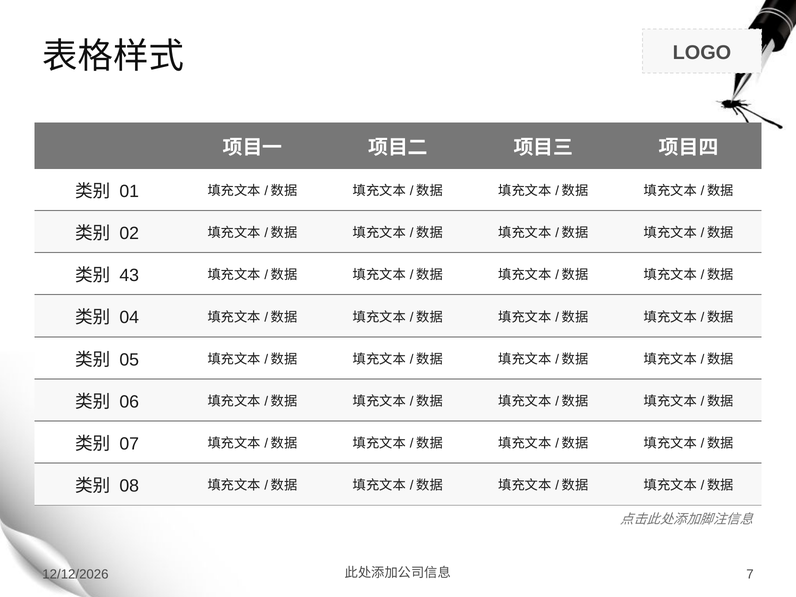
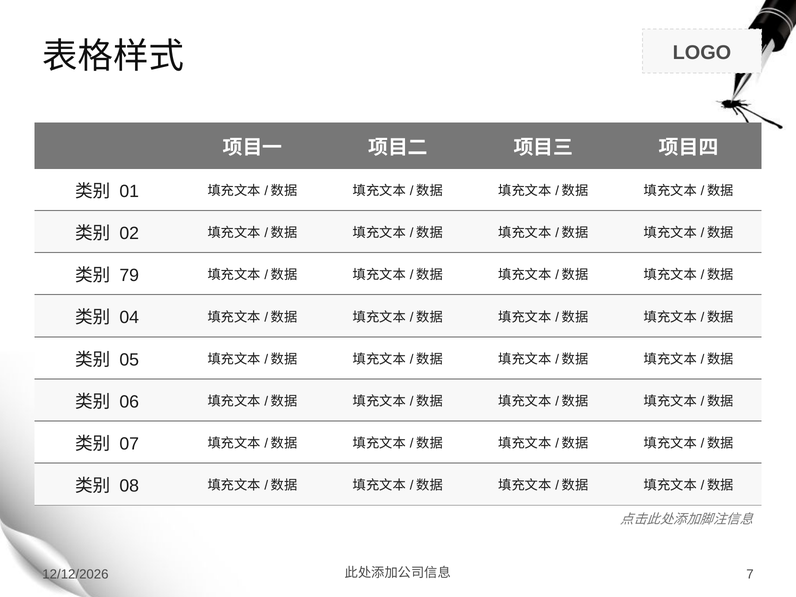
43: 43 -> 79
